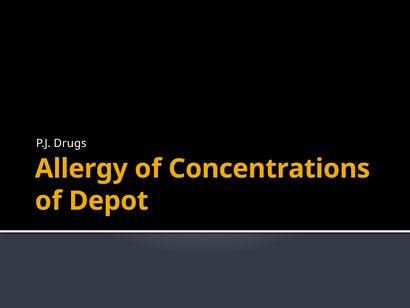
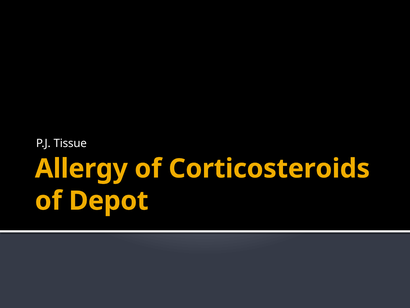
Drugs: Drugs -> Tissue
Concentrations: Concentrations -> Corticosteroids
